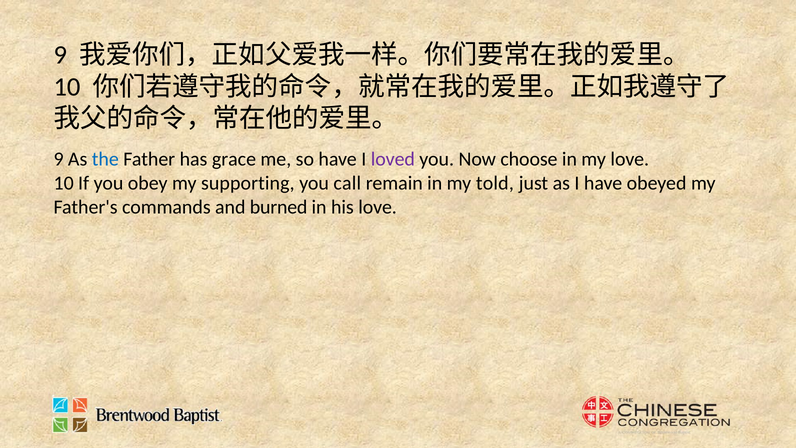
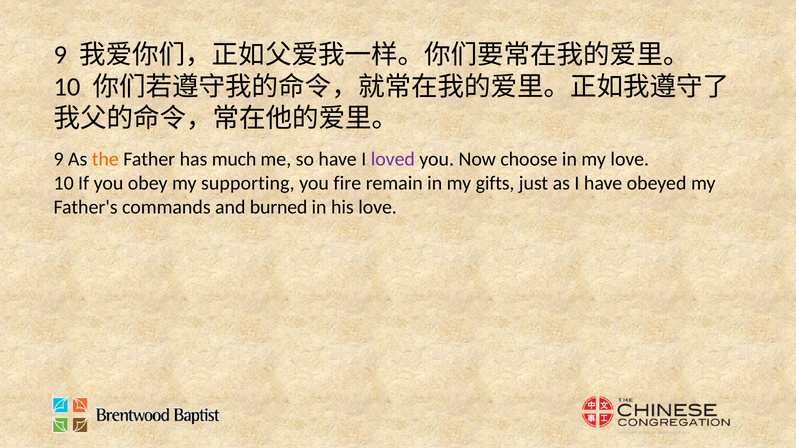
the colour: blue -> orange
grace: grace -> much
call: call -> fire
told: told -> gifts
